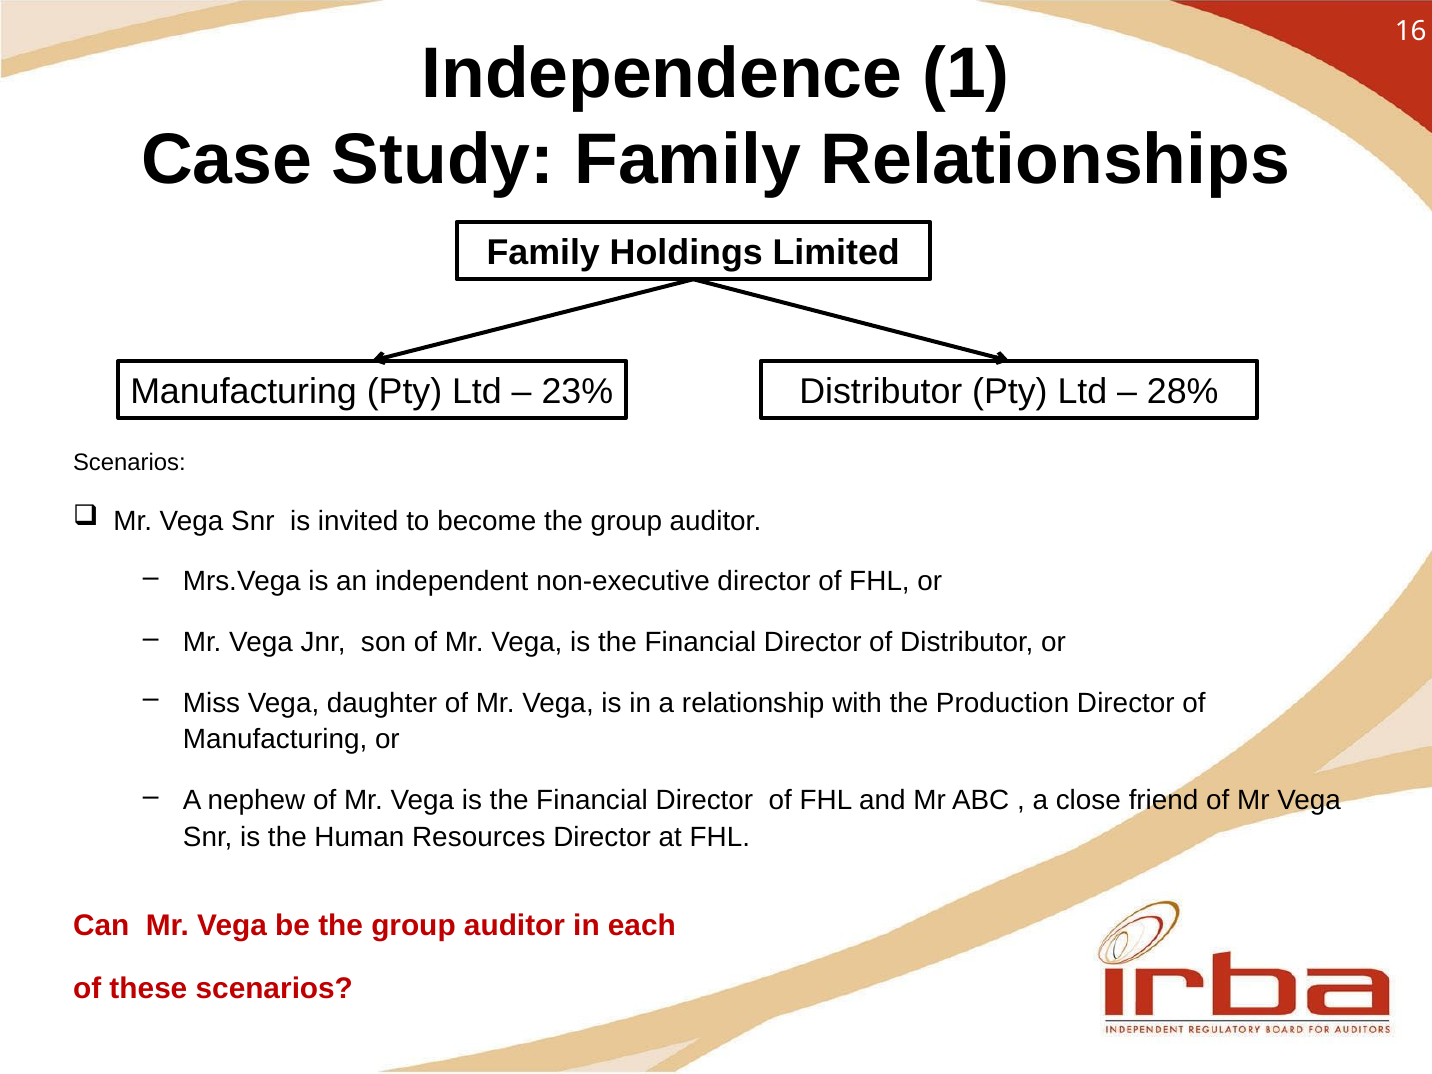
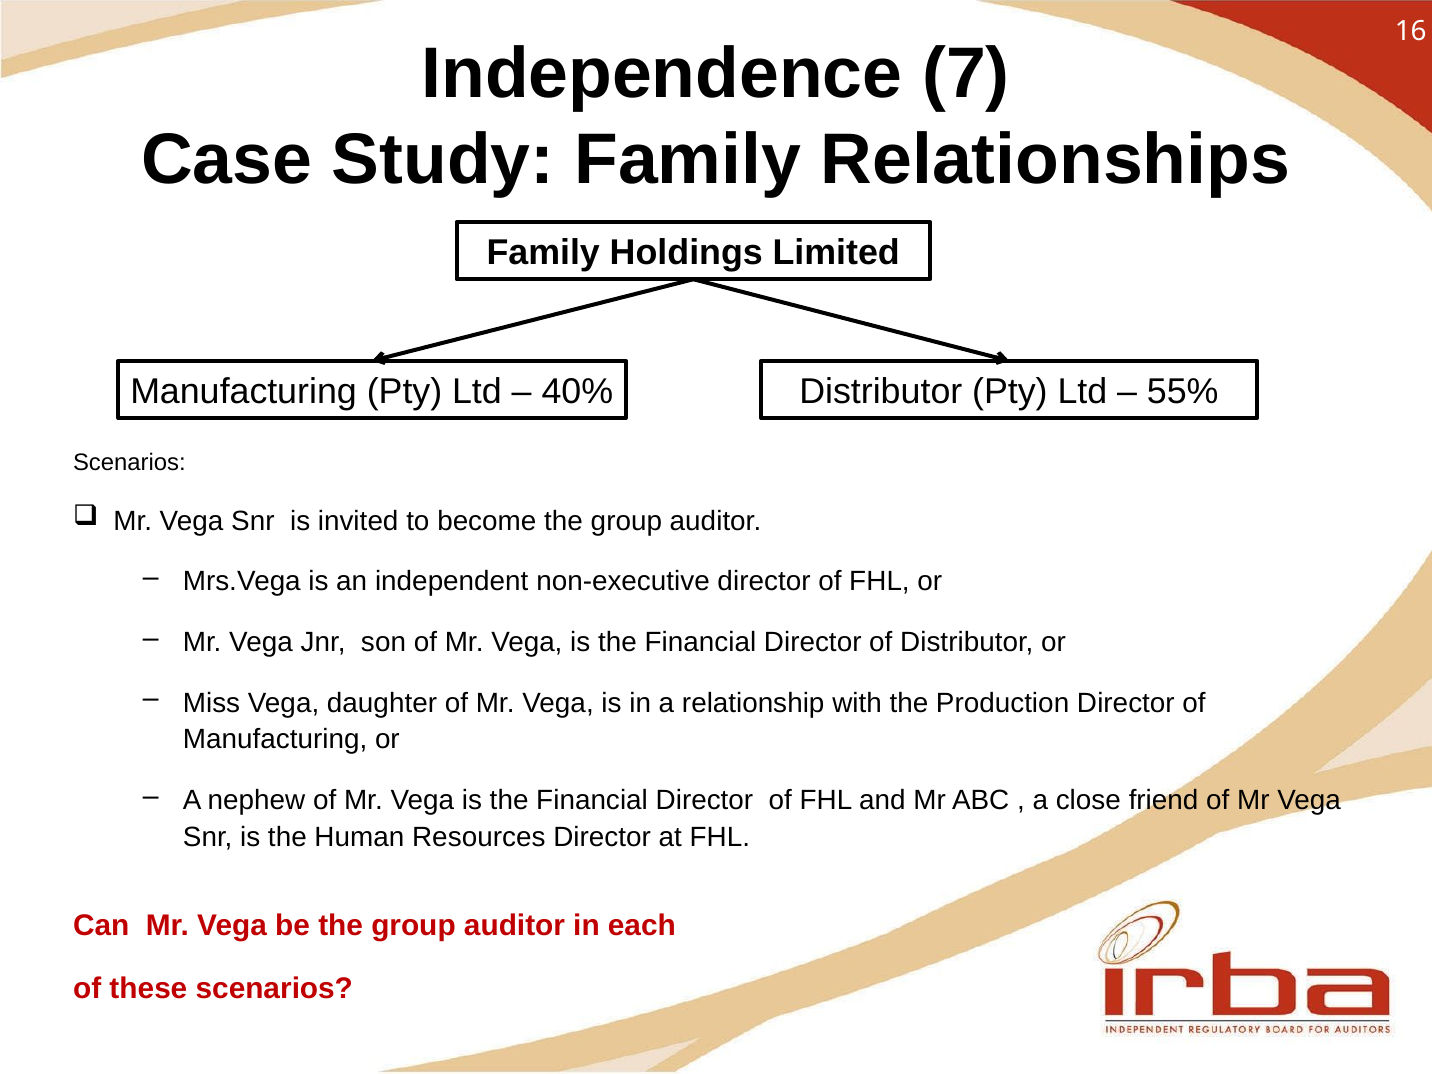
1: 1 -> 7
23%: 23% -> 40%
28%: 28% -> 55%
